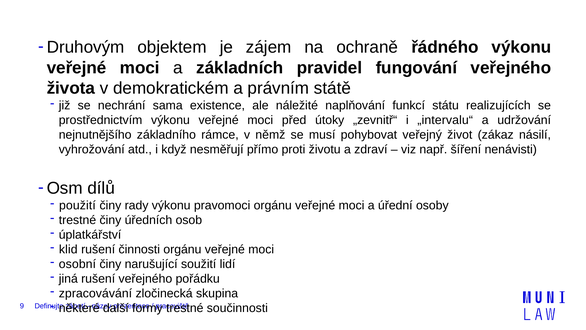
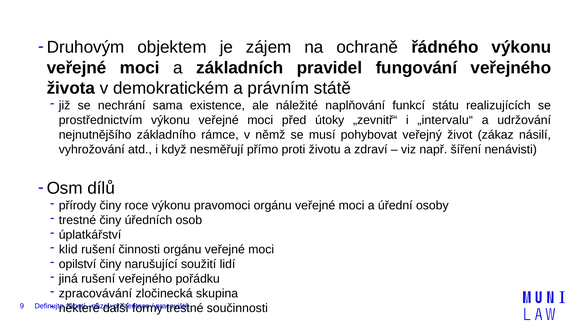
použití: použití -> přírody
rady: rady -> roce
osobní: osobní -> opilství
